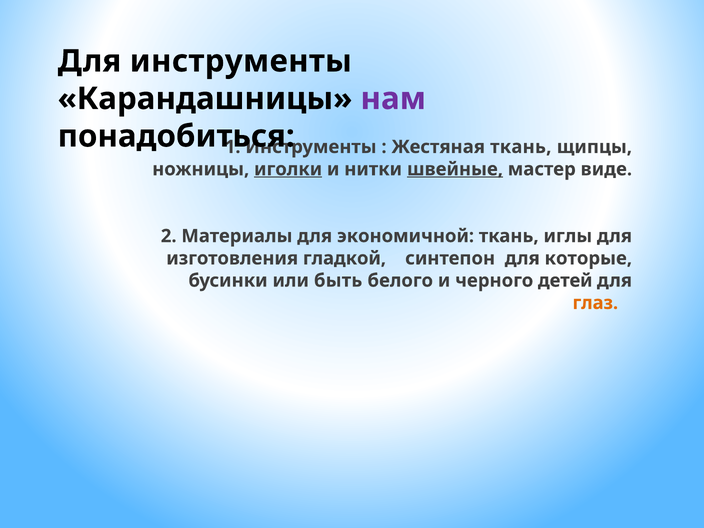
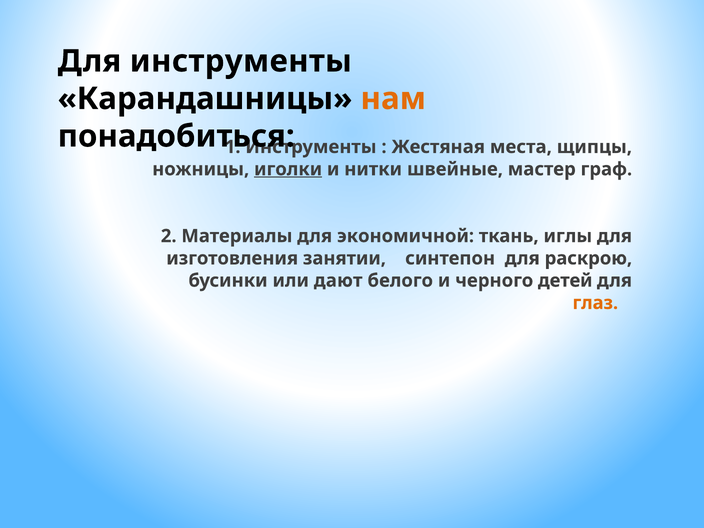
нам colour: purple -> orange
Жестяная ткань: ткань -> места
швейные underline: present -> none
виде: виде -> граф
гладкой: гладкой -> занятии
которые: которые -> раскрою
быть: быть -> дают
